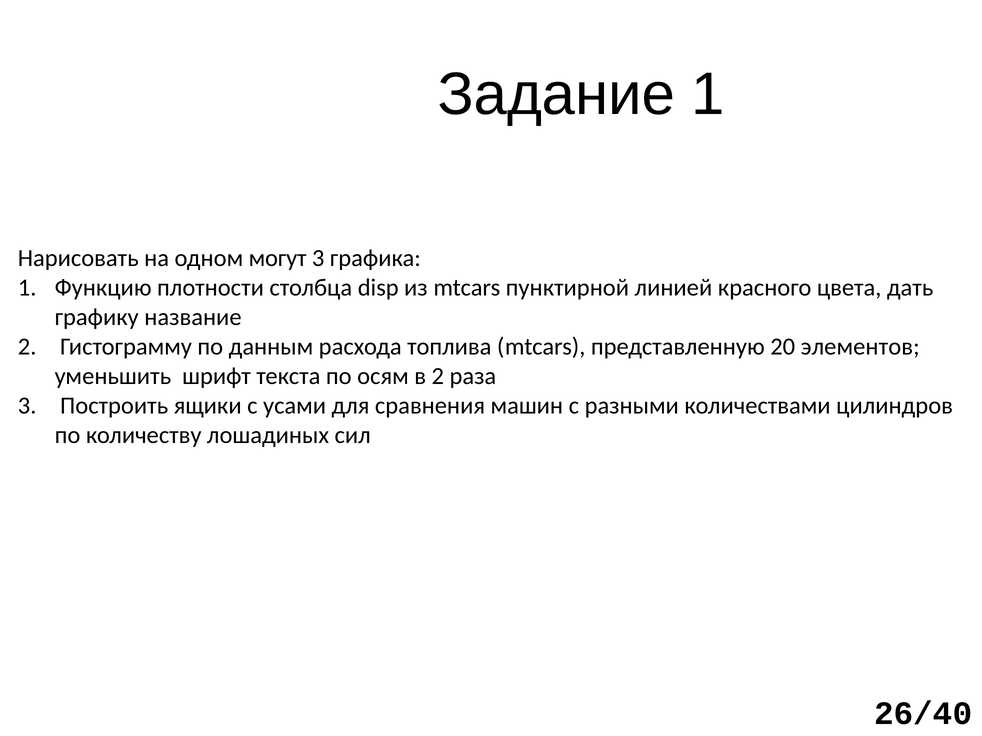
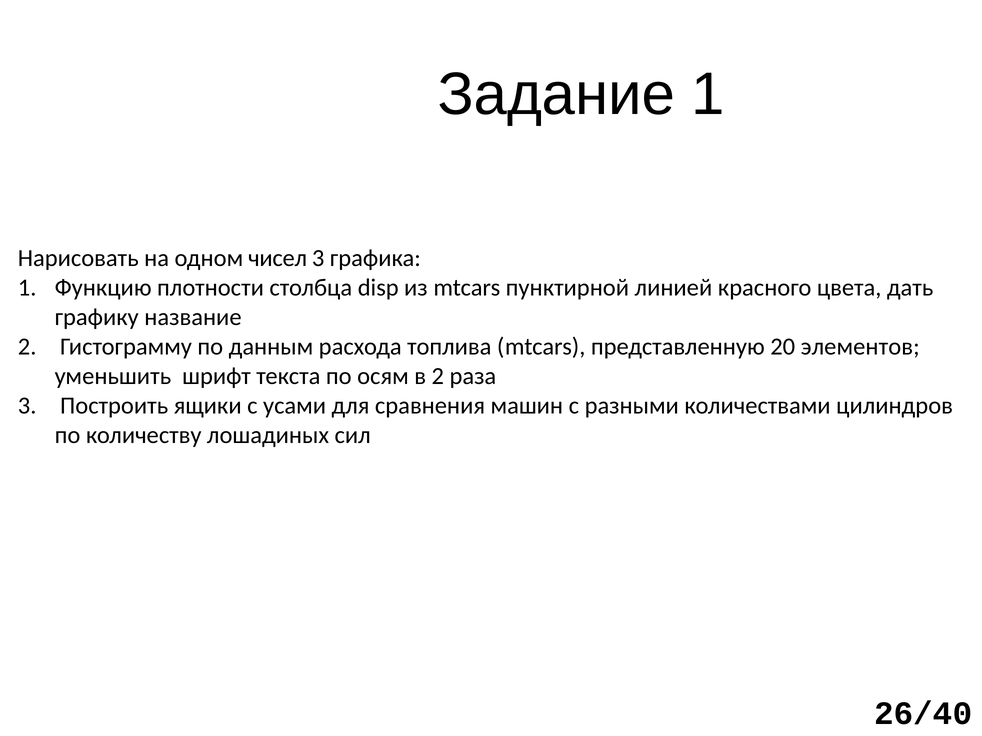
могут: могут -> чисел
